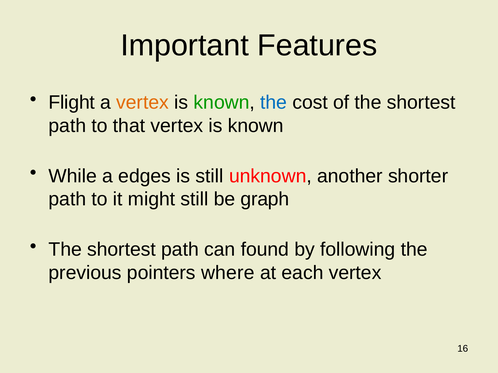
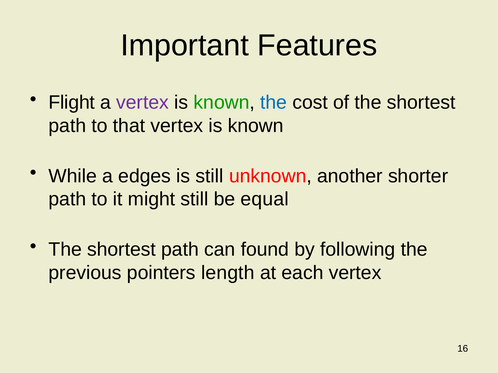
vertex at (142, 103) colour: orange -> purple
graph: graph -> equal
where: where -> length
